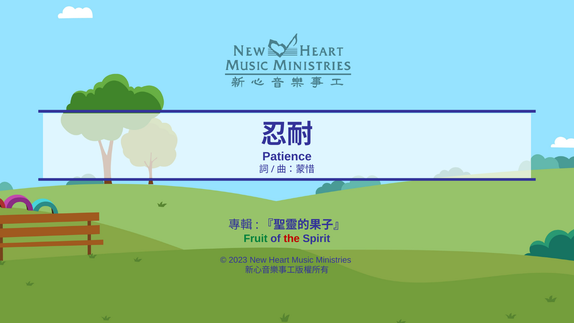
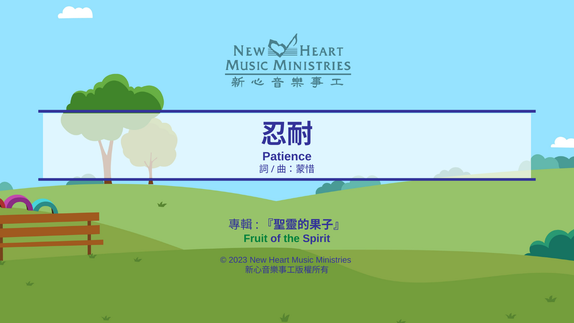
the colour: red -> green
